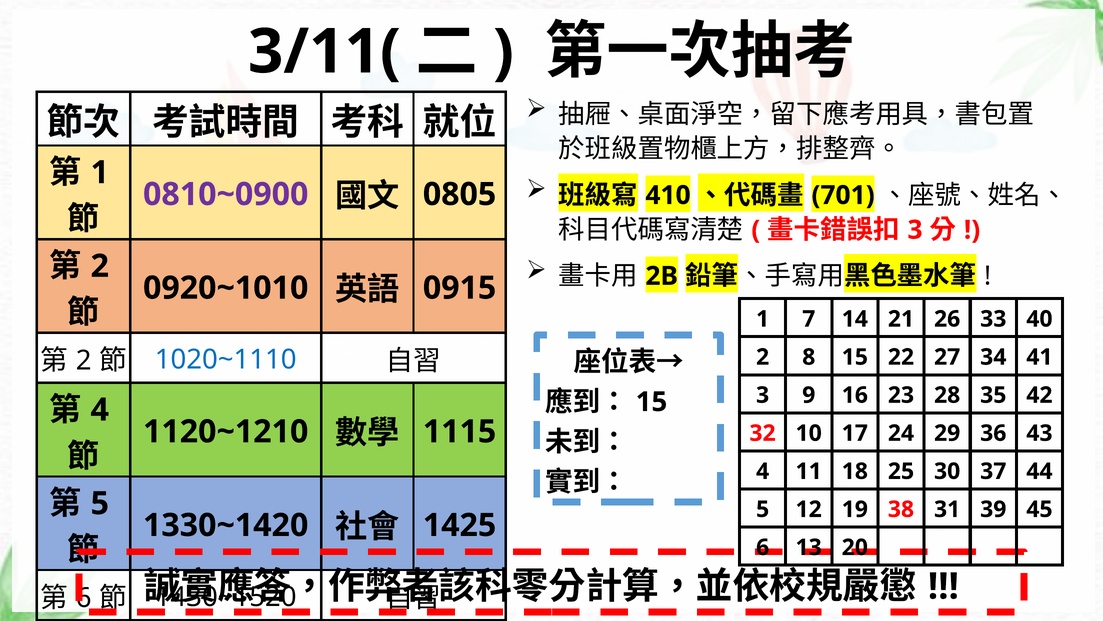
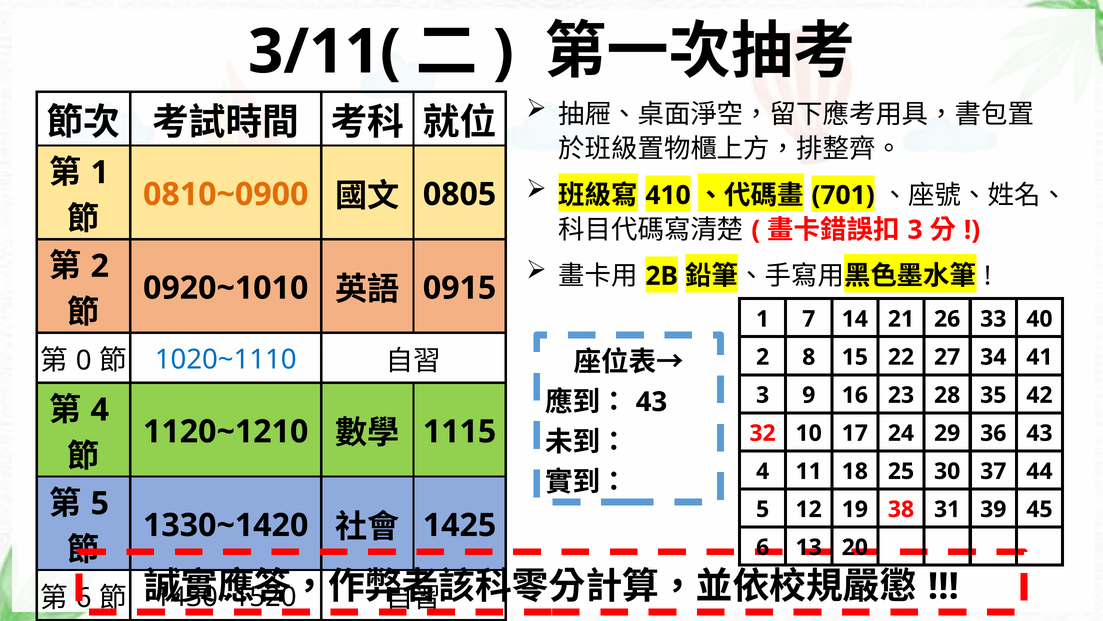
0810~0900 colour: purple -> orange
2 at (84, 361): 2 -> 0
15 at (651, 402): 15 -> 43
